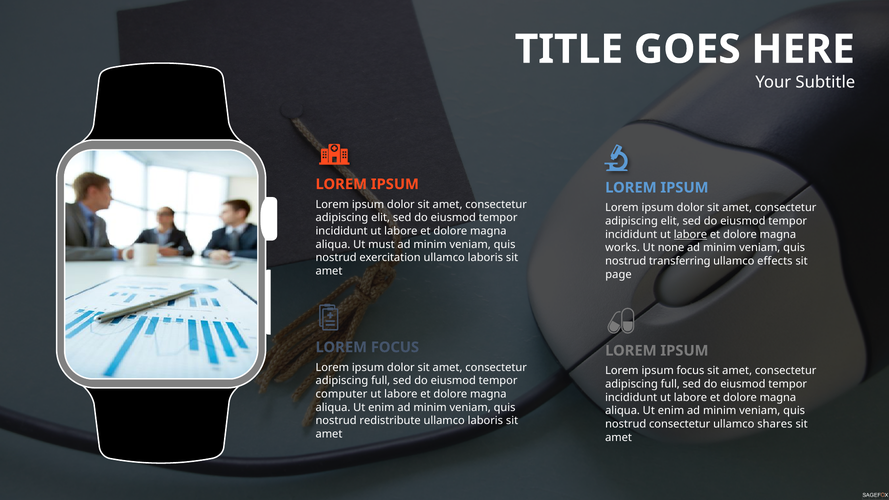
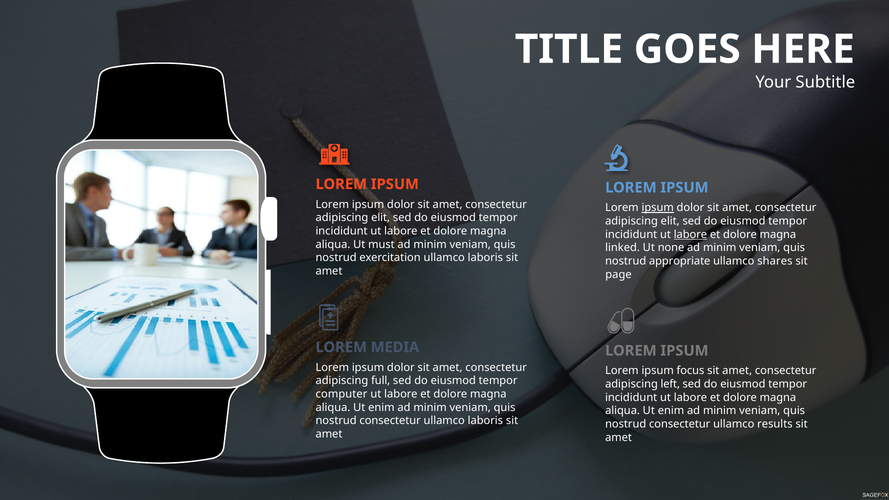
ipsum at (658, 208) underline: none -> present
works: works -> linked
transferring: transferring -> appropriate
effects: effects -> shares
LOREM FOCUS: FOCUS -> MEDIA
full at (670, 384): full -> left
redistribute at (390, 421): redistribute -> consectetur
shares: shares -> results
